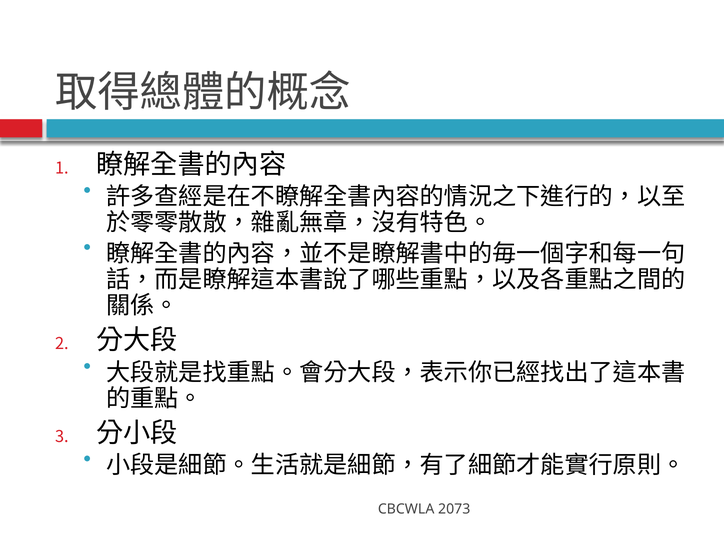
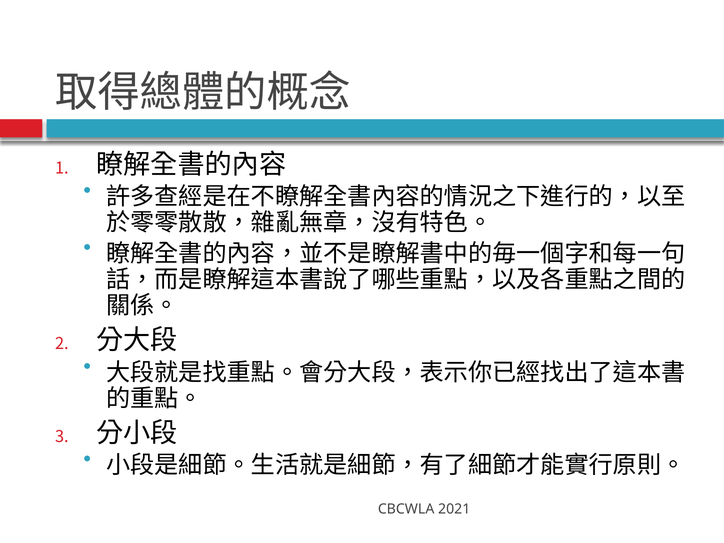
2073: 2073 -> 2021
